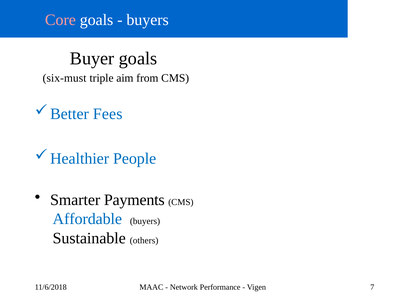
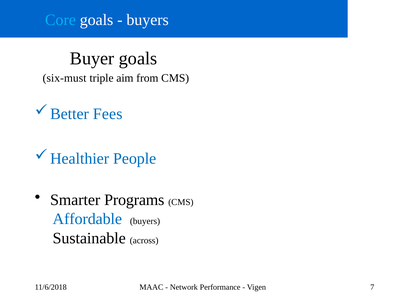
Core colour: pink -> light blue
Payments: Payments -> Programs
others: others -> across
